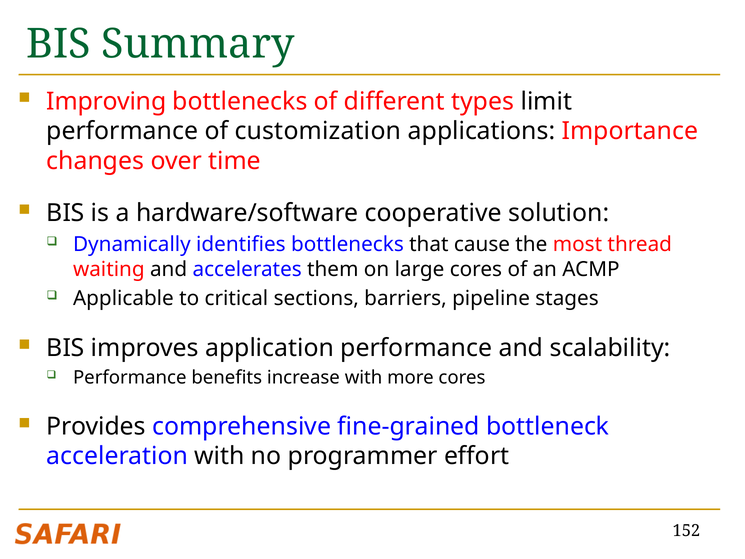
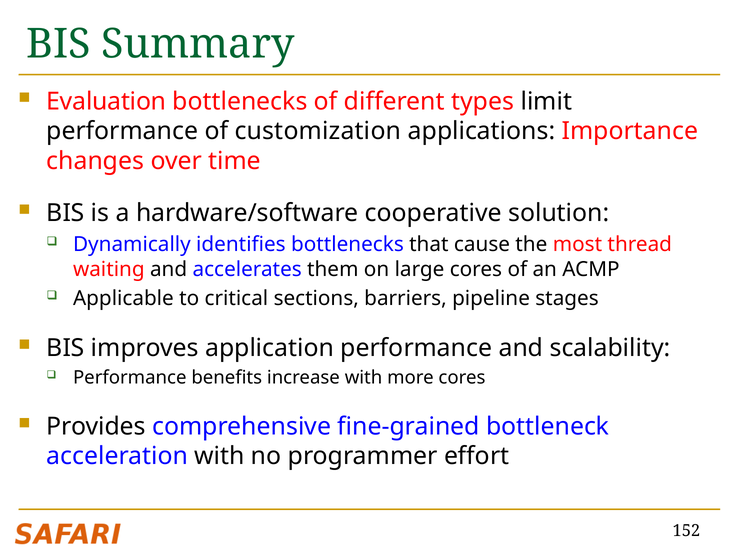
Improving: Improving -> Evaluation
